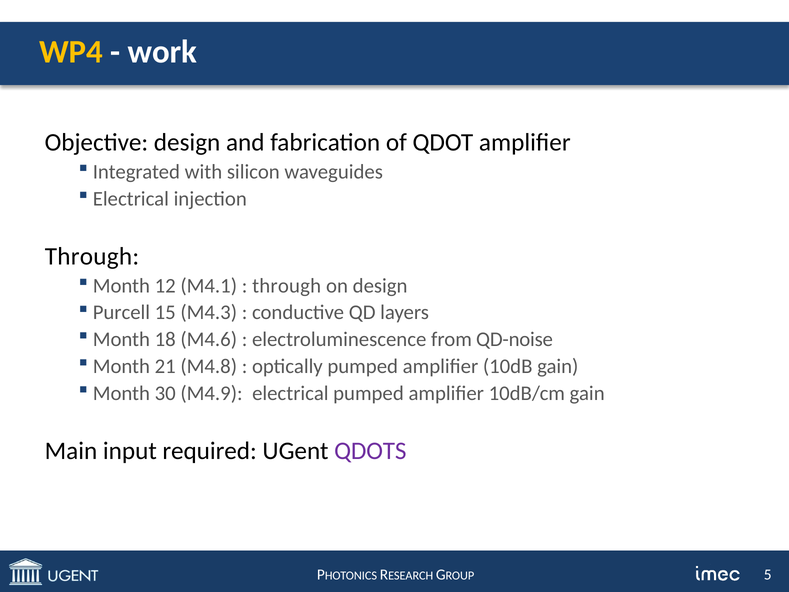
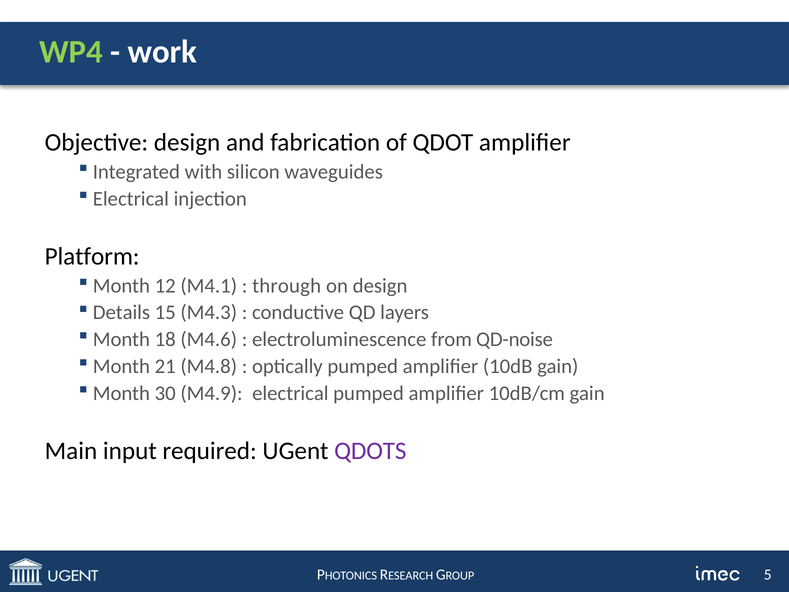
WP4 colour: yellow -> light green
Through at (92, 256): Through -> Platform
Purcell: Purcell -> Details
